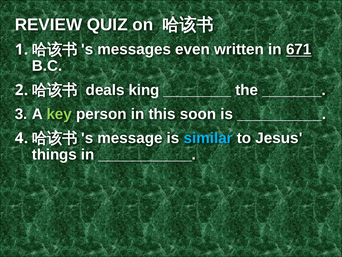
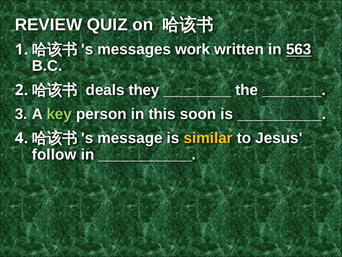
even: even -> work
671: 671 -> 563
king: king -> they
similar colour: light blue -> yellow
things: things -> follow
